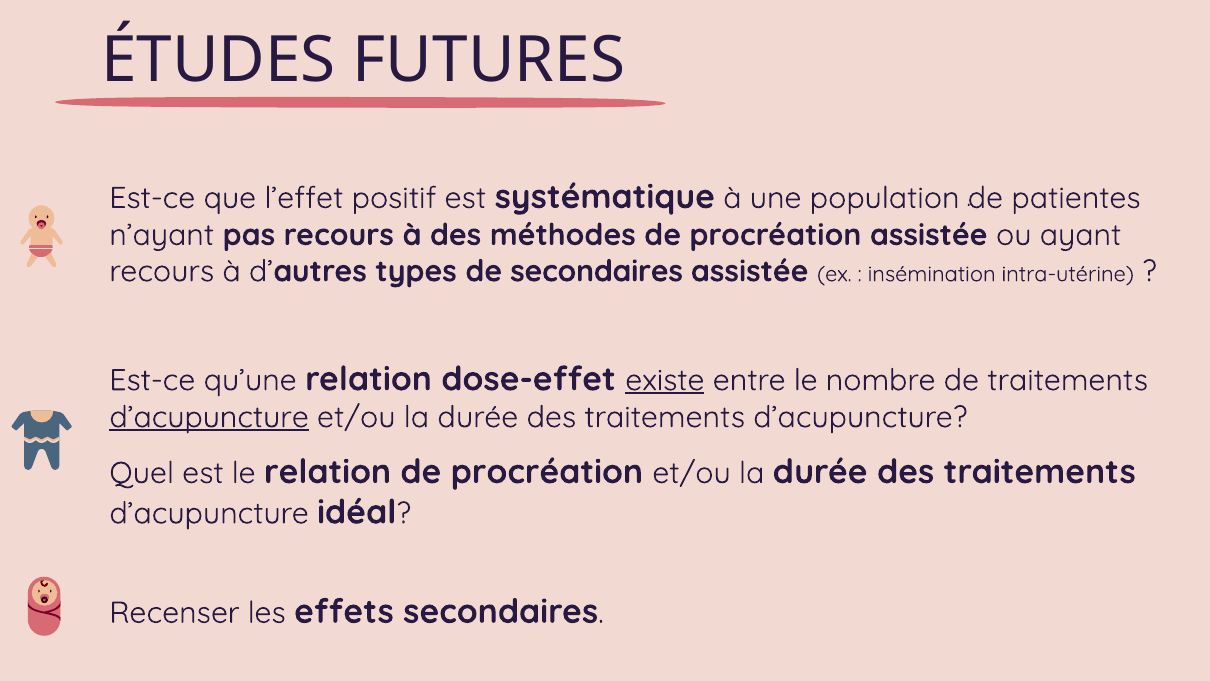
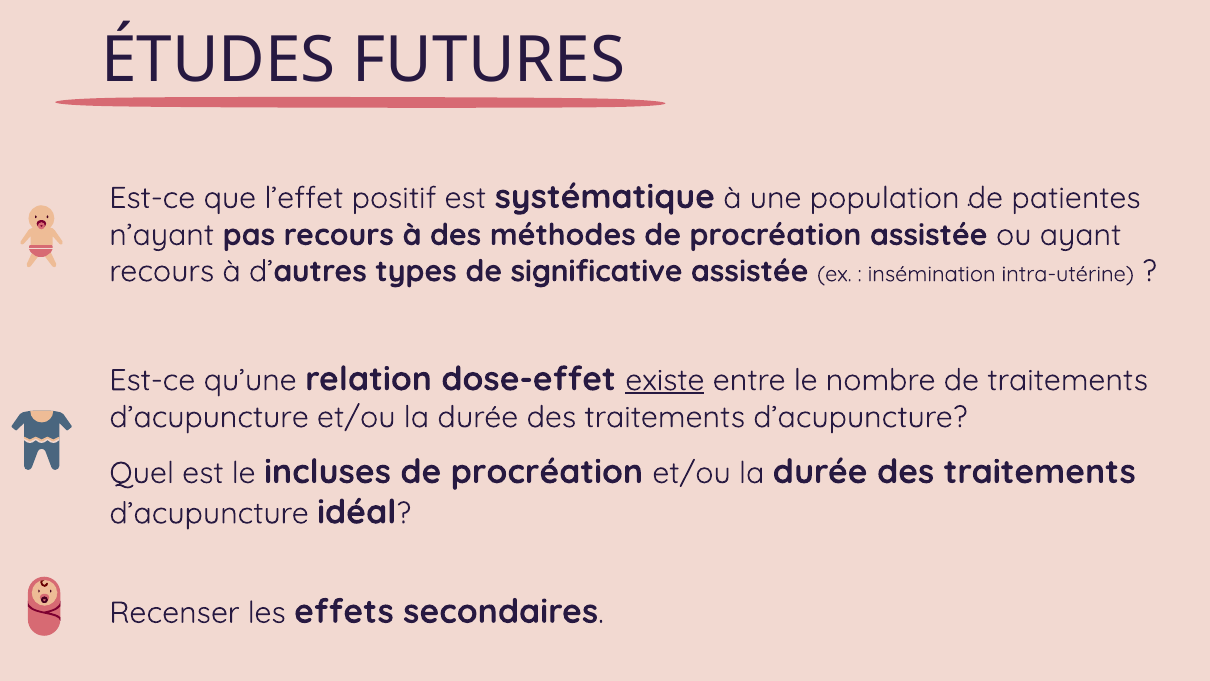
de secondaires: secondaires -> significative
d’acupuncture at (209, 417) underline: present -> none
le relation: relation -> incluses
